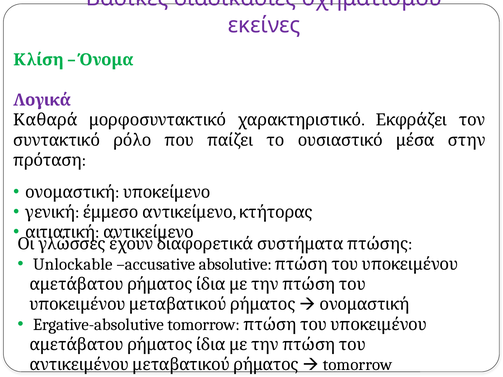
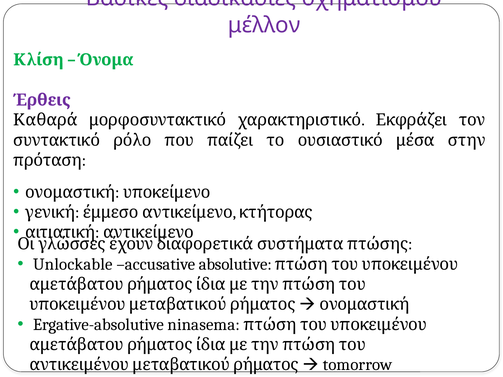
εκείνες: εκείνες -> μέλλον
Λογικά: Λογικά -> Έρθεις
Ergative-absolutive tomorrow: tomorrow -> ninasema
